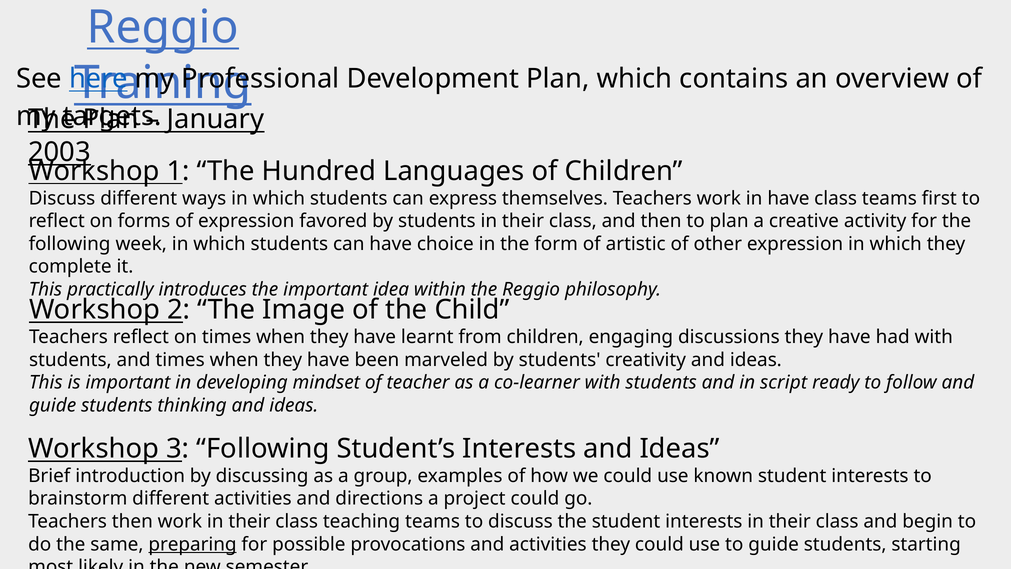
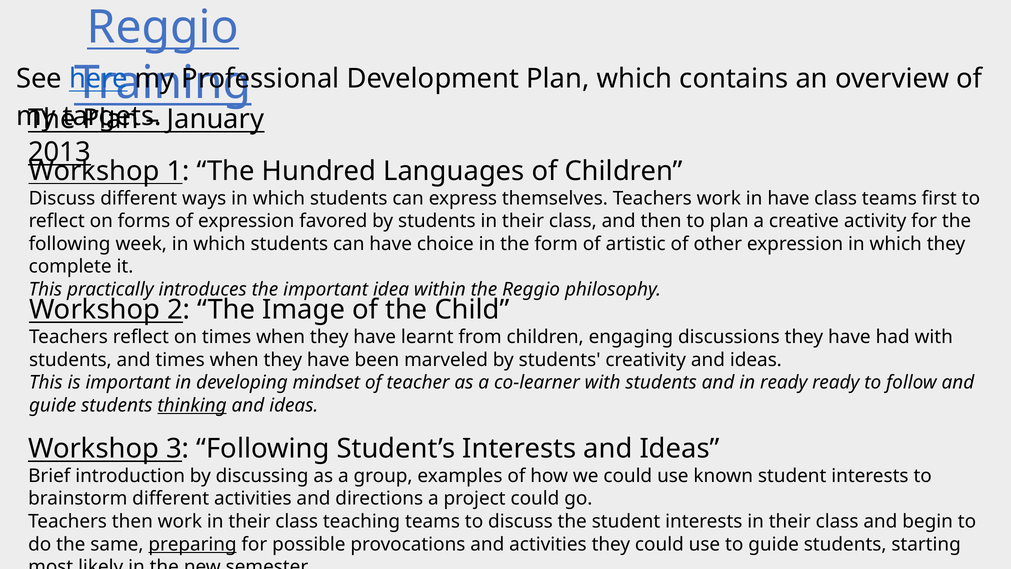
2003: 2003 -> 2013
in script: script -> ready
thinking underline: none -> present
